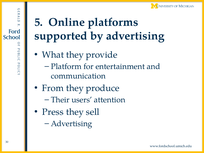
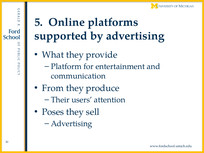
Press: Press -> Poses
